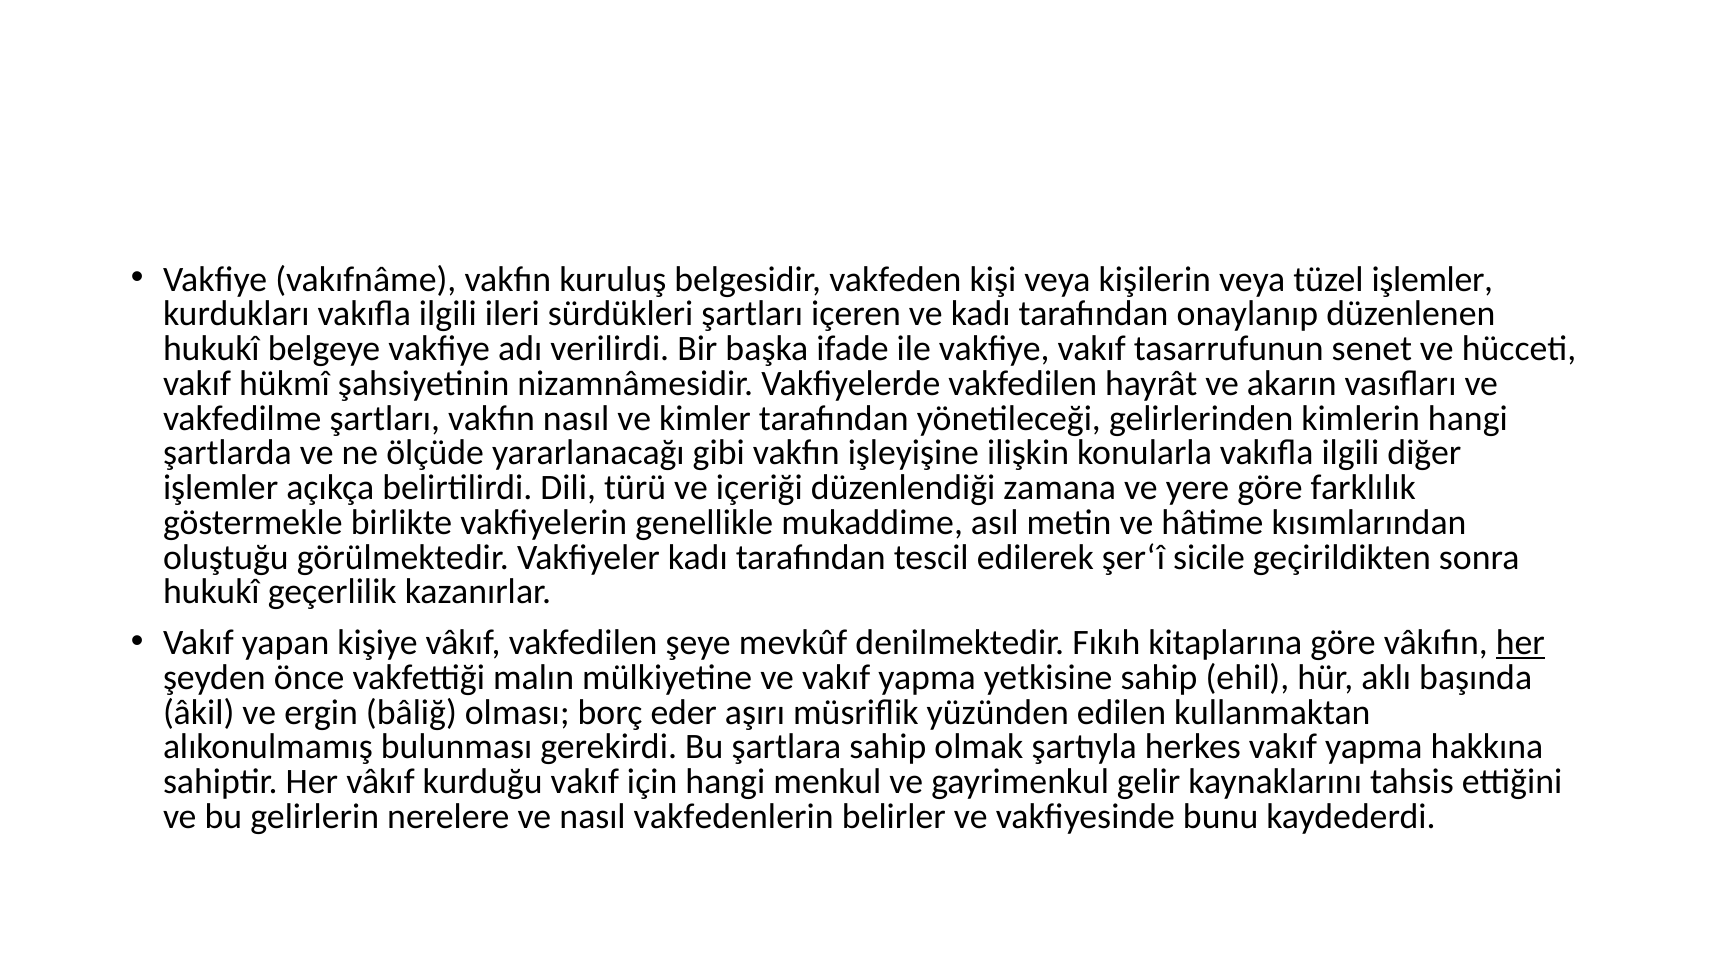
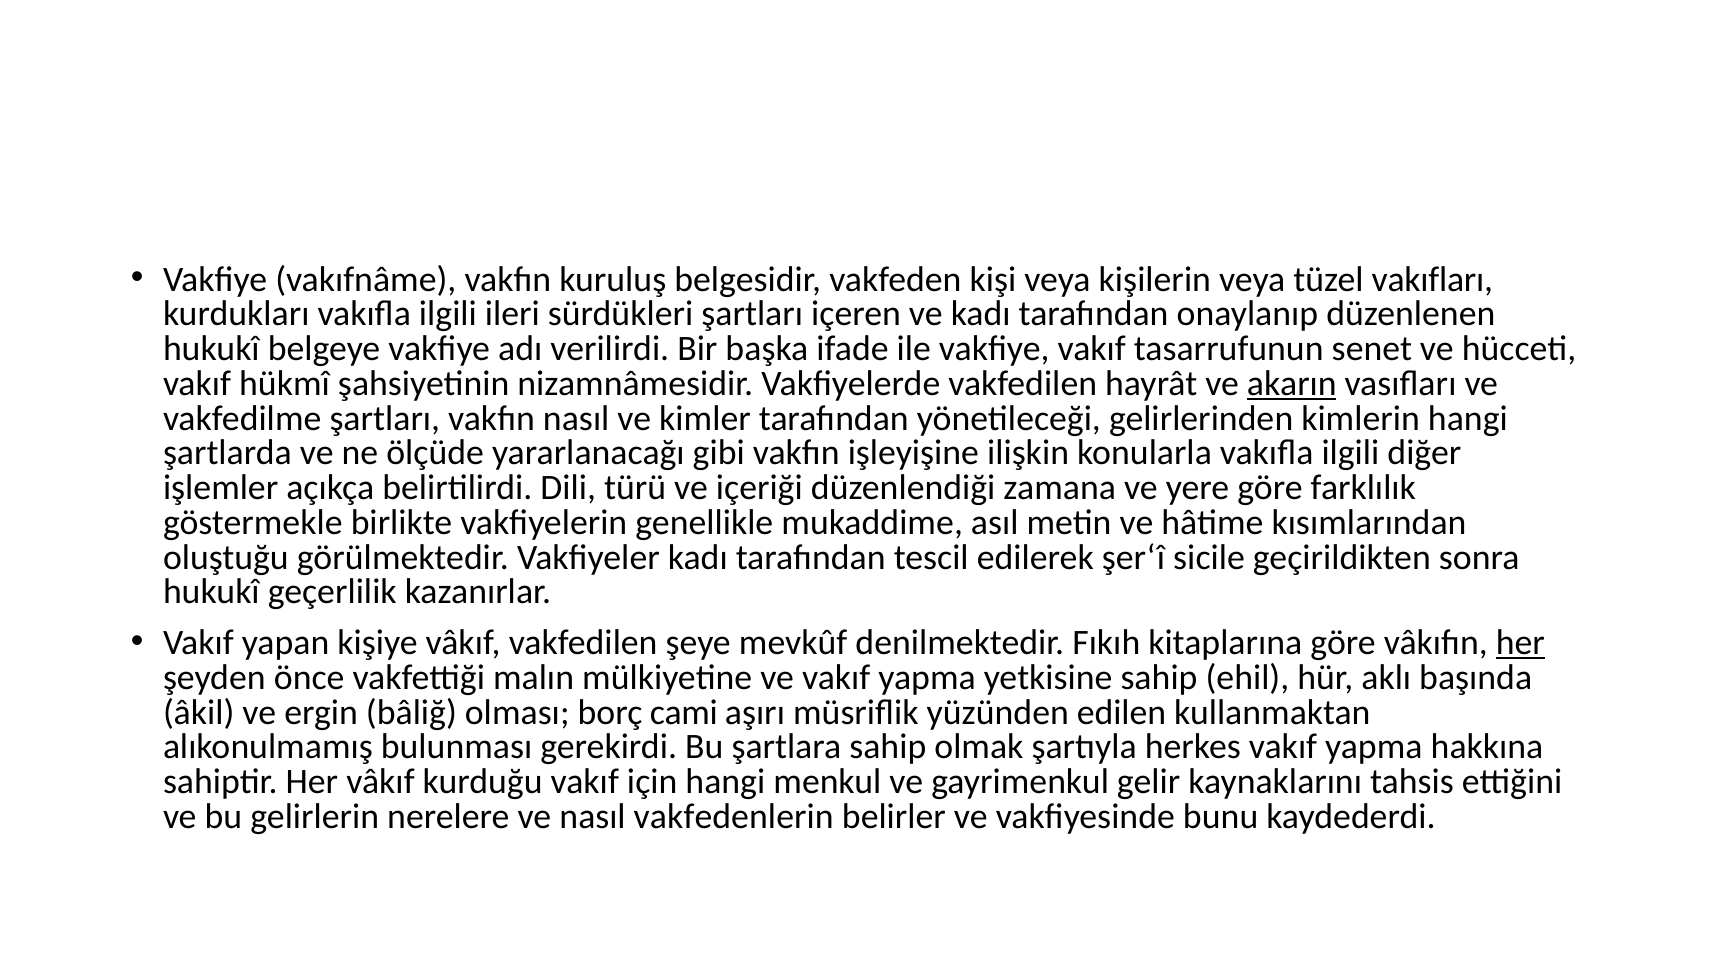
tüzel işlemler: işlemler -> vakıfları
akarın underline: none -> present
eder: eder -> cami
